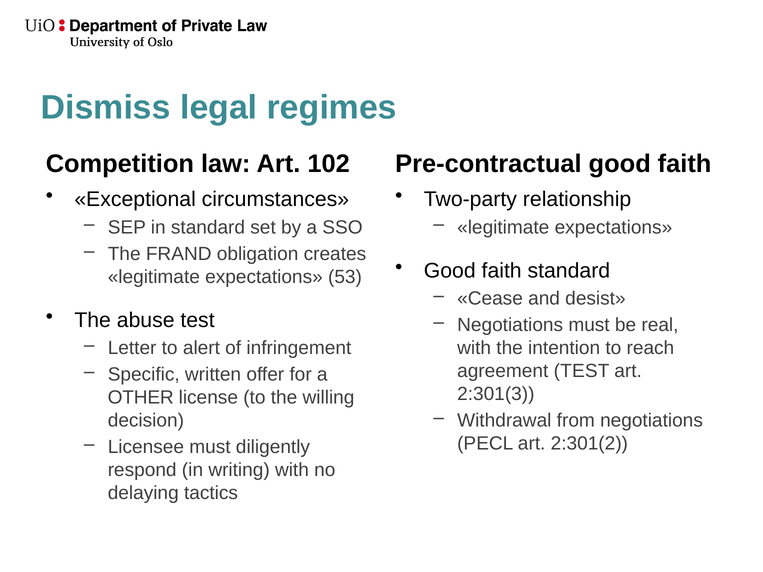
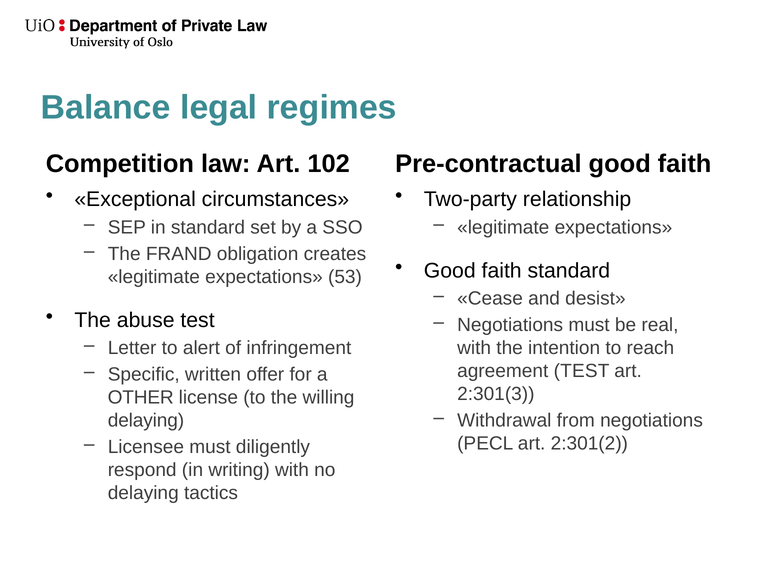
Dismiss: Dismiss -> Balance
decision at (146, 421): decision -> delaying
